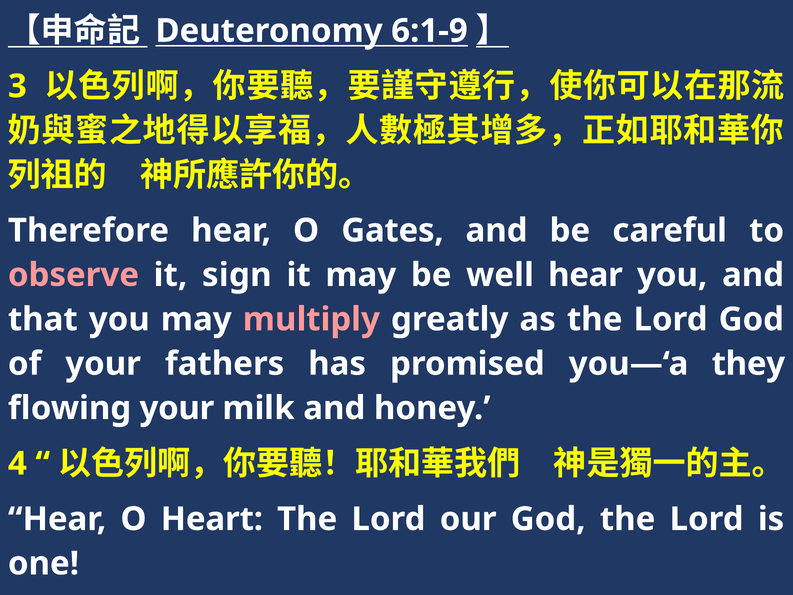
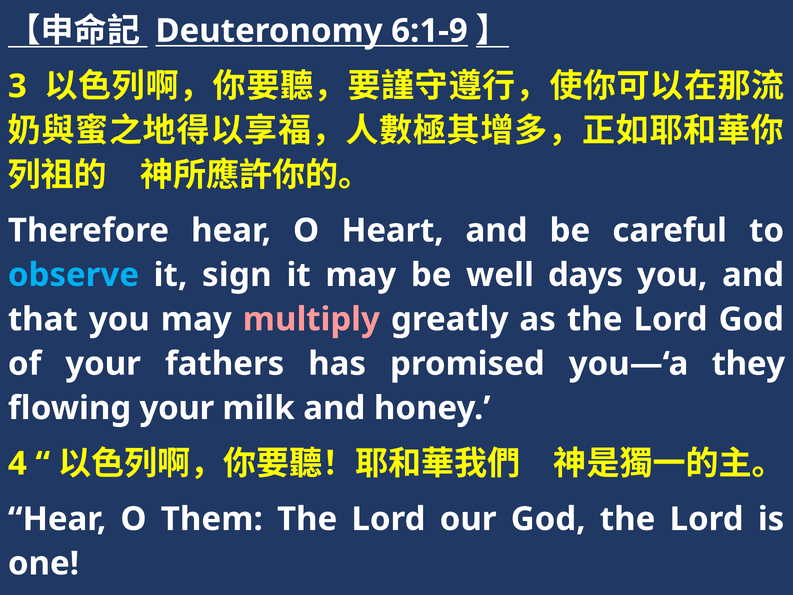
Gates: Gates -> Heart
observe colour: pink -> light blue
well hear: hear -> days
Heart: Heart -> Them
